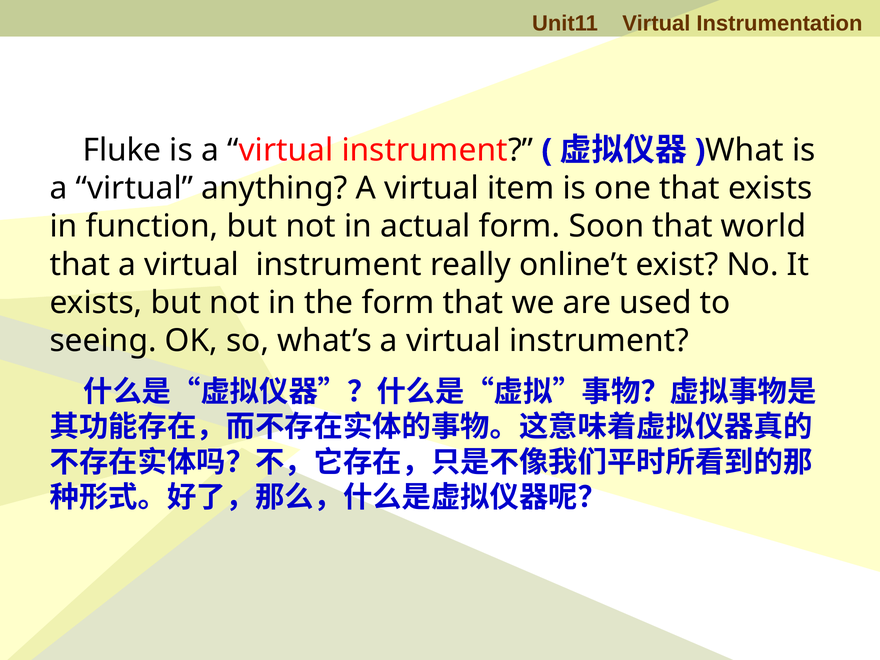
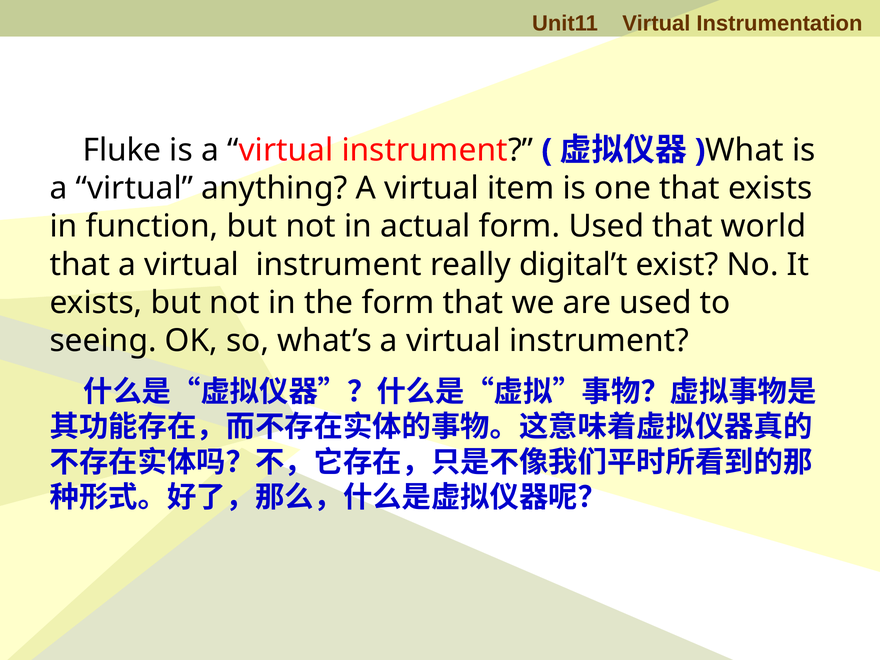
form Soon: Soon -> Used
online’t: online’t -> digital’t
